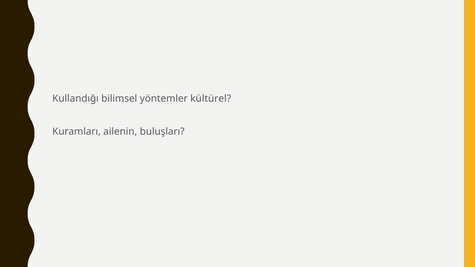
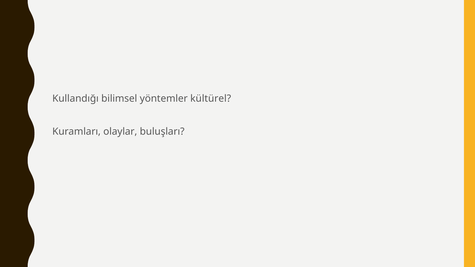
ailenin: ailenin -> olaylar
